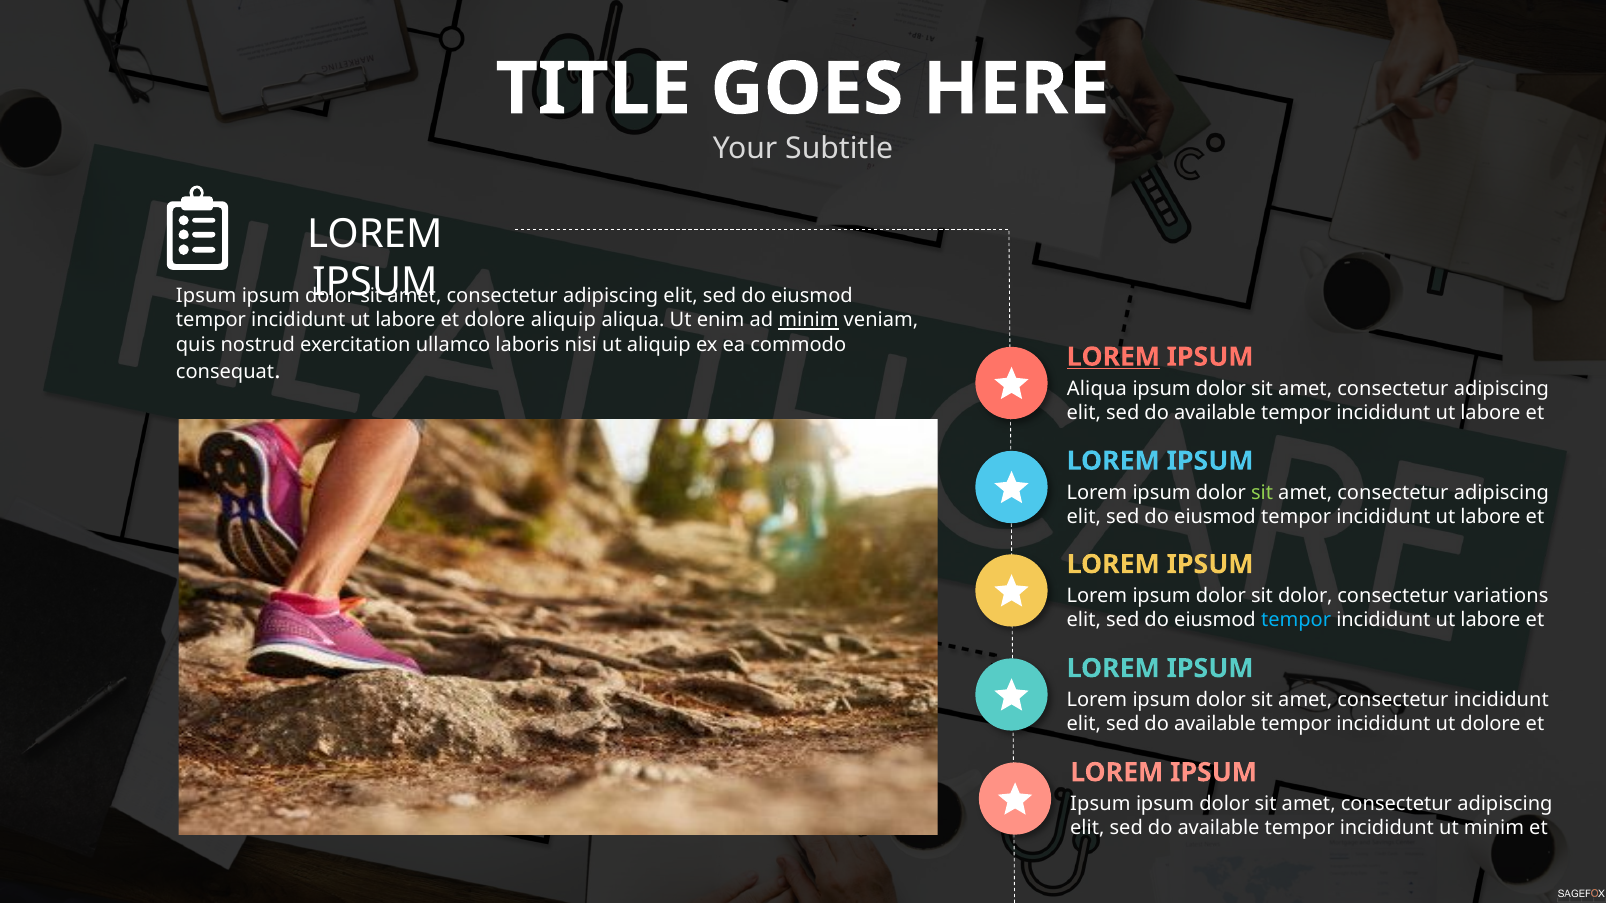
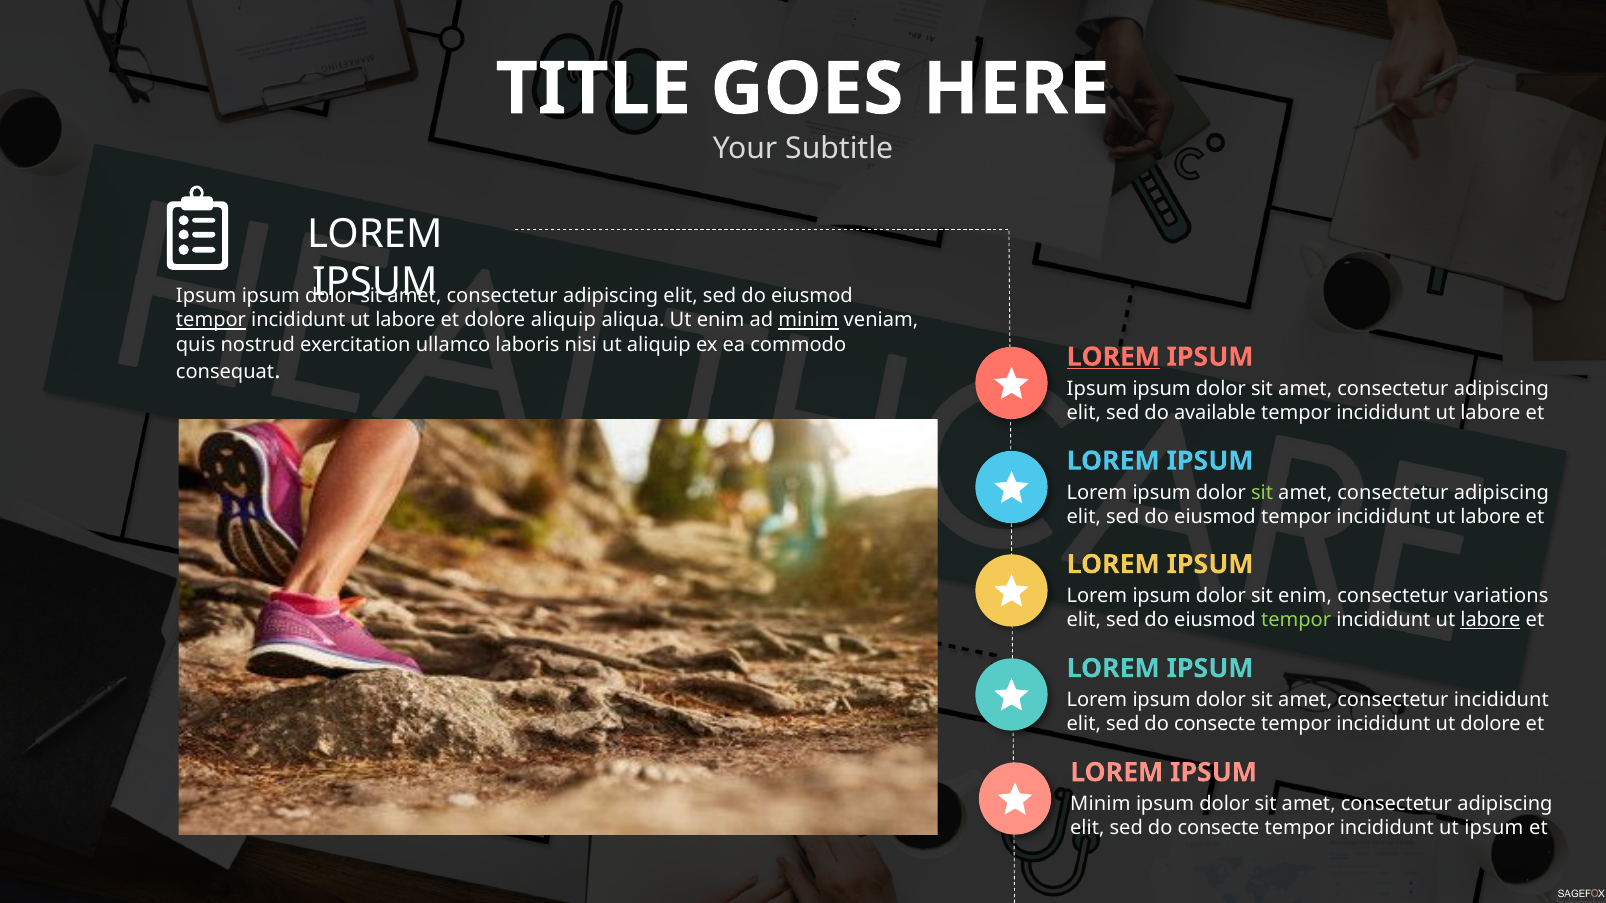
tempor at (211, 320) underline: none -> present
Aliqua at (1097, 389): Aliqua -> Ipsum
sit dolor: dolor -> enim
tempor at (1296, 620) colour: light blue -> light green
labore at (1490, 620) underline: none -> present
available at (1215, 724): available -> consecte
Ipsum at (1100, 804): Ipsum -> Minim
available at (1219, 829): available -> consecte
ut minim: minim -> ipsum
